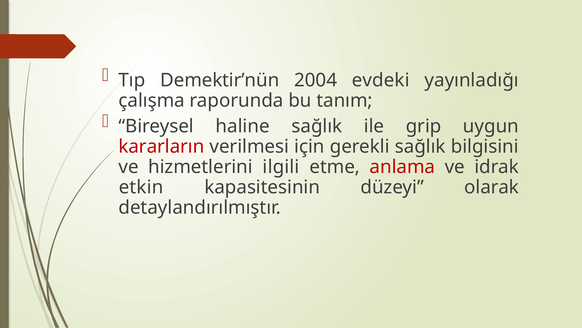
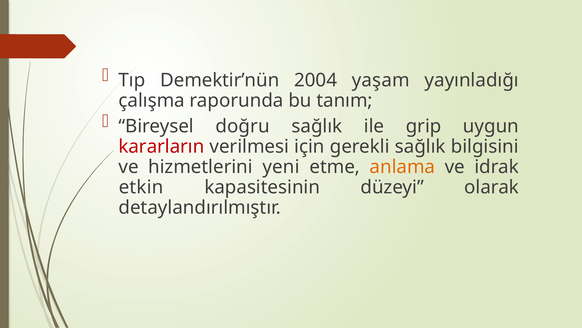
evdeki: evdeki -> yaşam
haline: haline -> doğru
ilgili: ilgili -> yeni
anlama colour: red -> orange
